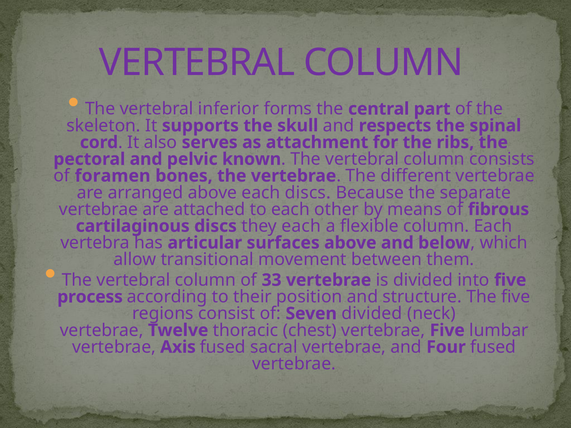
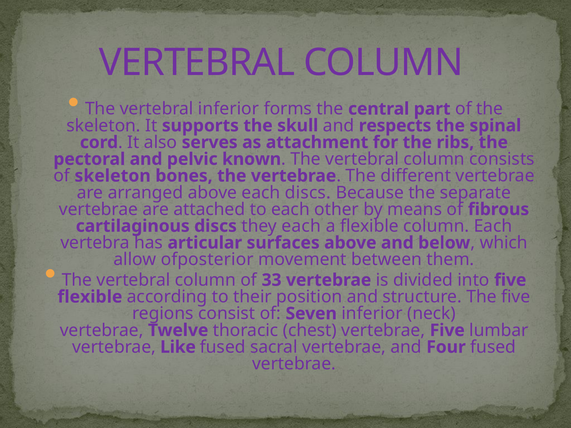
of foramen: foramen -> skeleton
transitional: transitional -> ofposterior
process at (90, 297): process -> flexible
Seven divided: divided -> inferior
Axis: Axis -> Like
